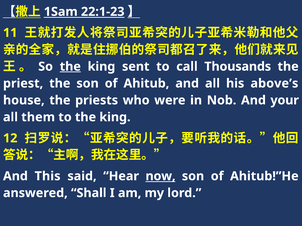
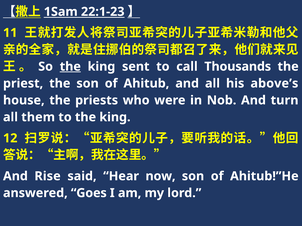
your: your -> turn
This: This -> Rise
now underline: present -> none
Shall: Shall -> Goes
